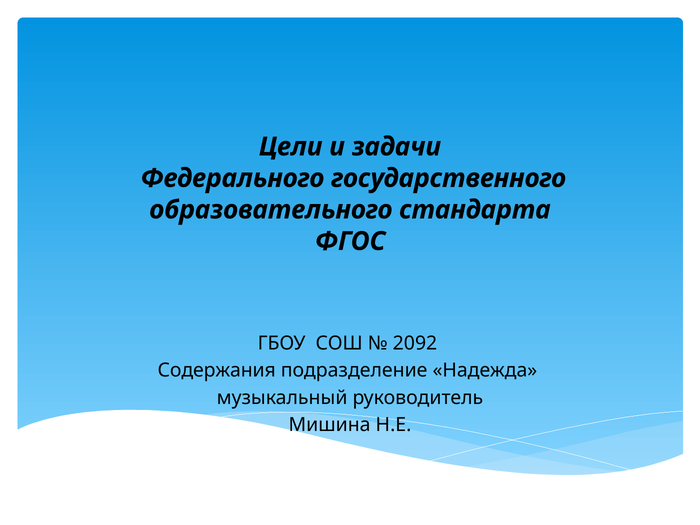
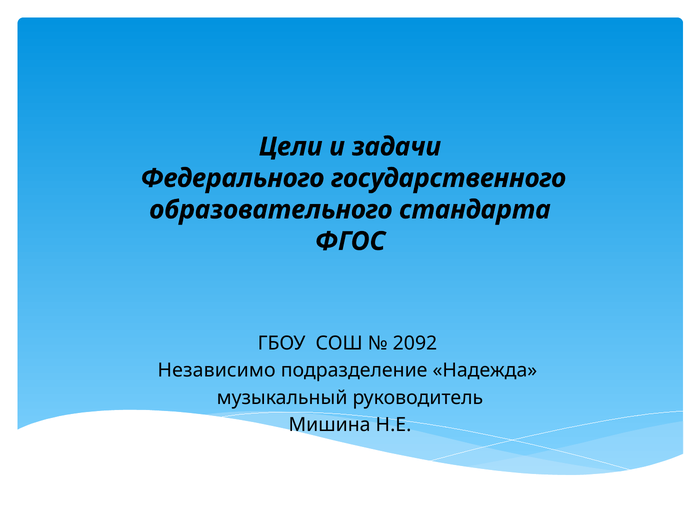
Содержания: Содержания -> Независимо
